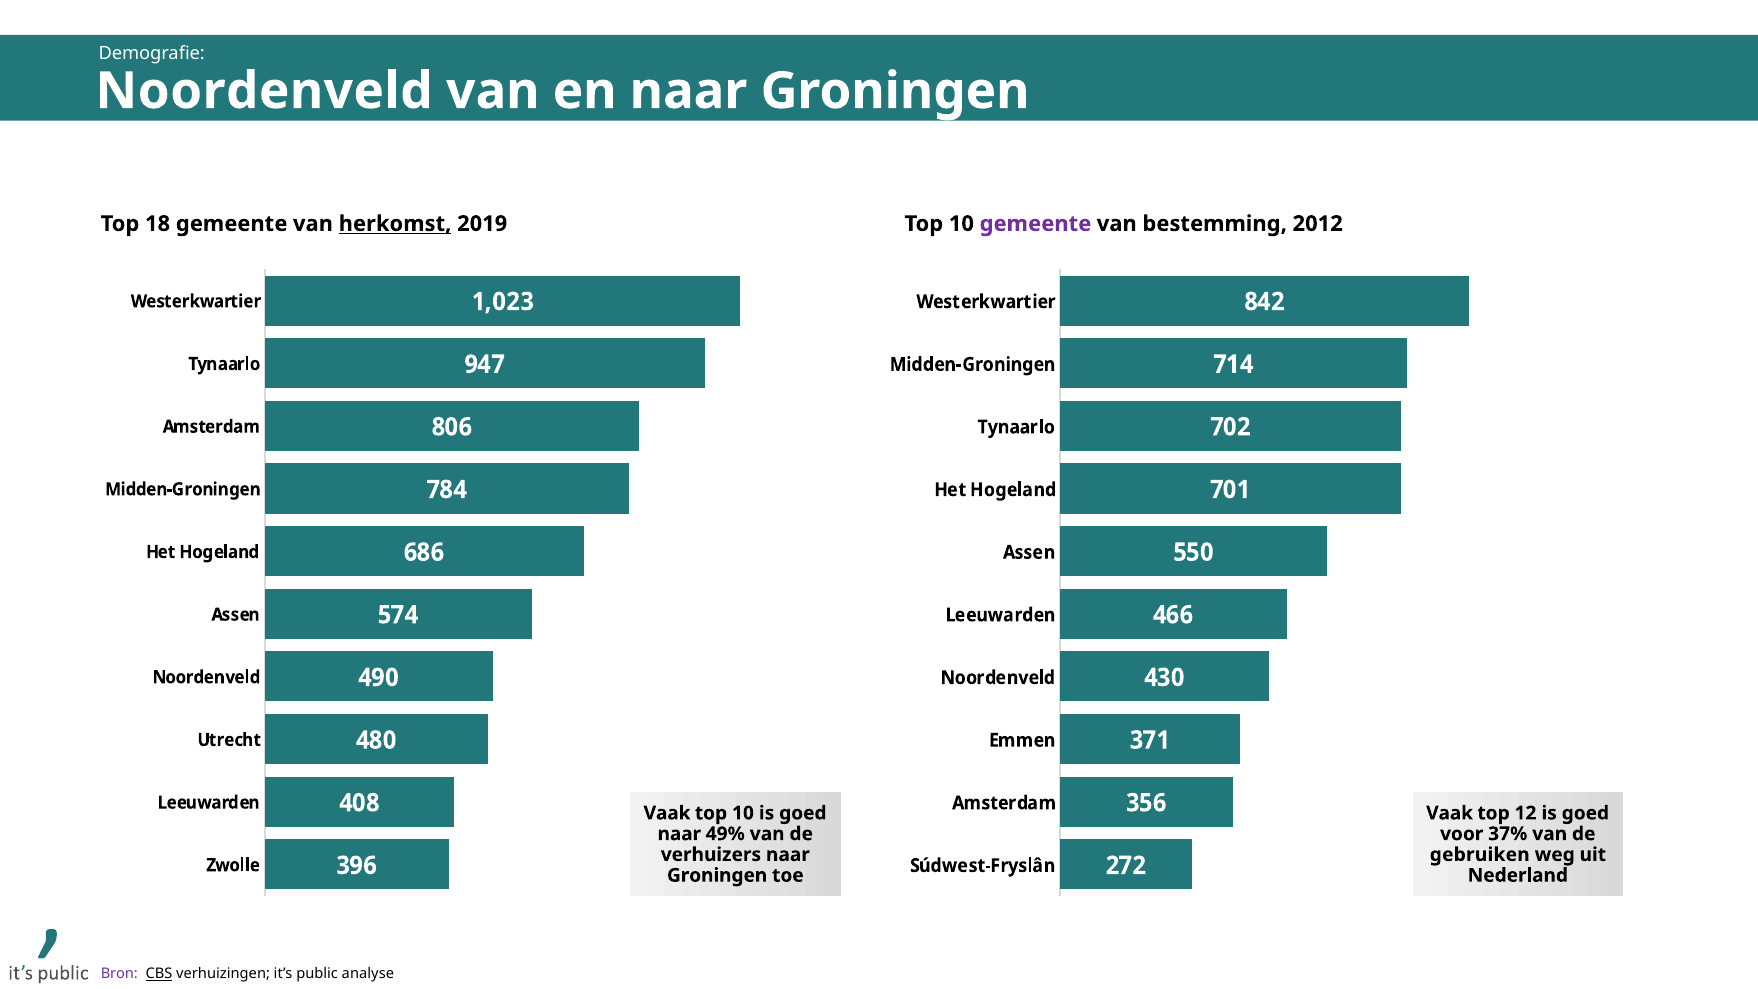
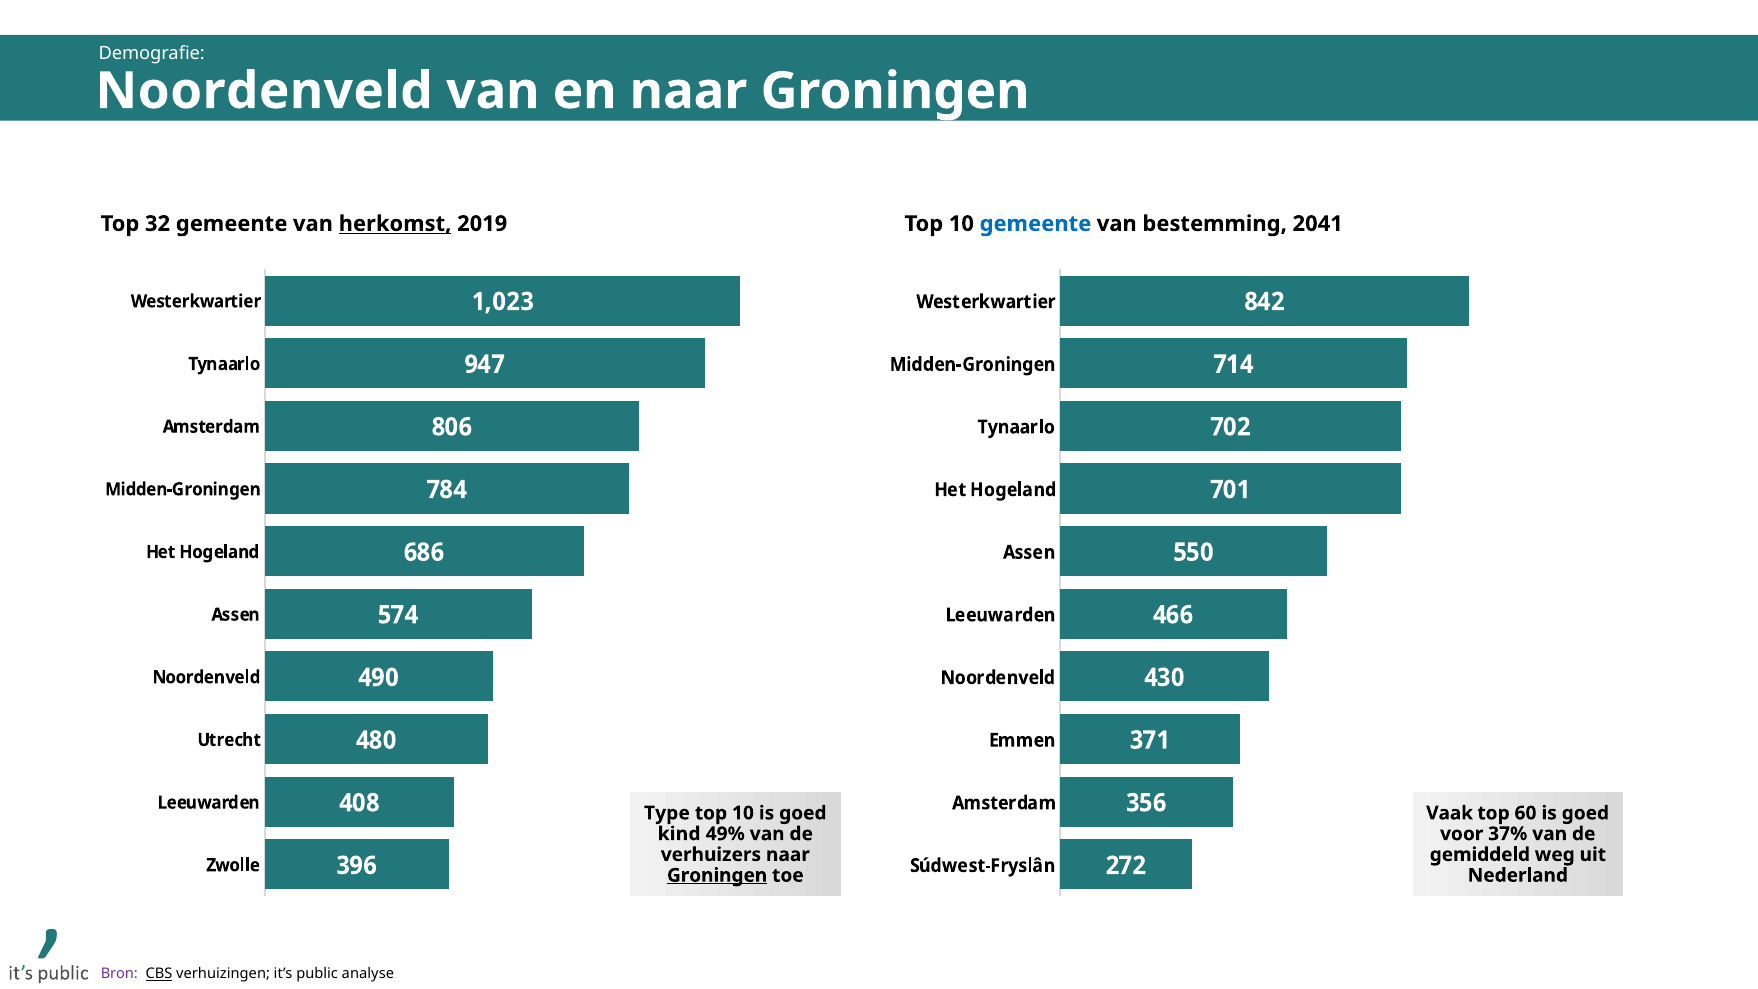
18: 18 -> 32
gemeente at (1035, 224) colour: purple -> blue
2012: 2012 -> 2041
Vaak at (667, 813): Vaak -> Type
12: 12 -> 60
naar at (679, 834): naar -> kind
gebruiken: gebruiken -> gemiddeld
Groningen at (717, 875) underline: none -> present
